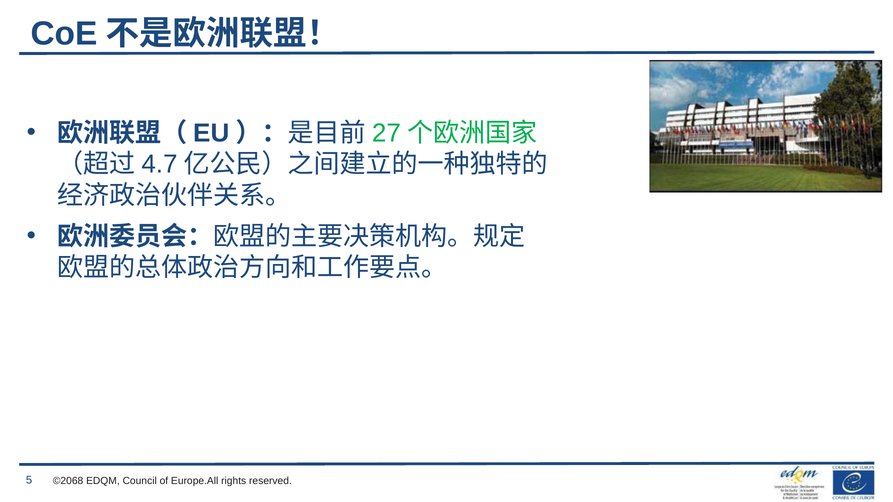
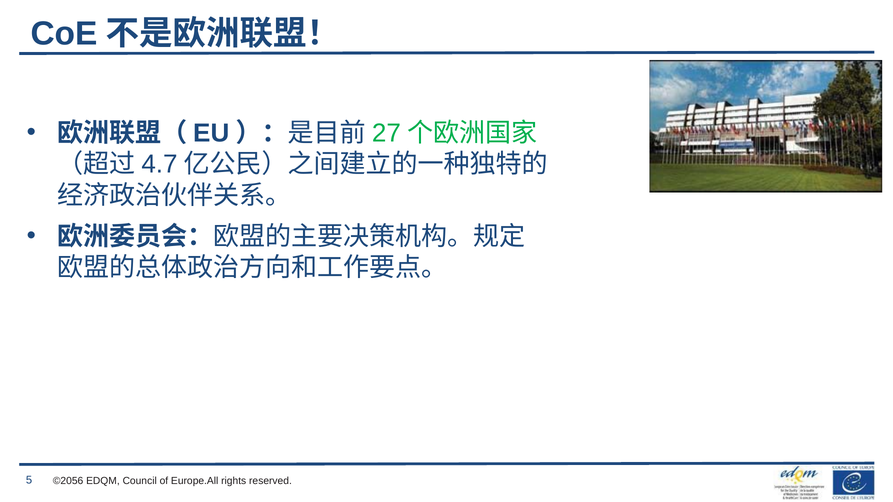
©2068: ©2068 -> ©2056
